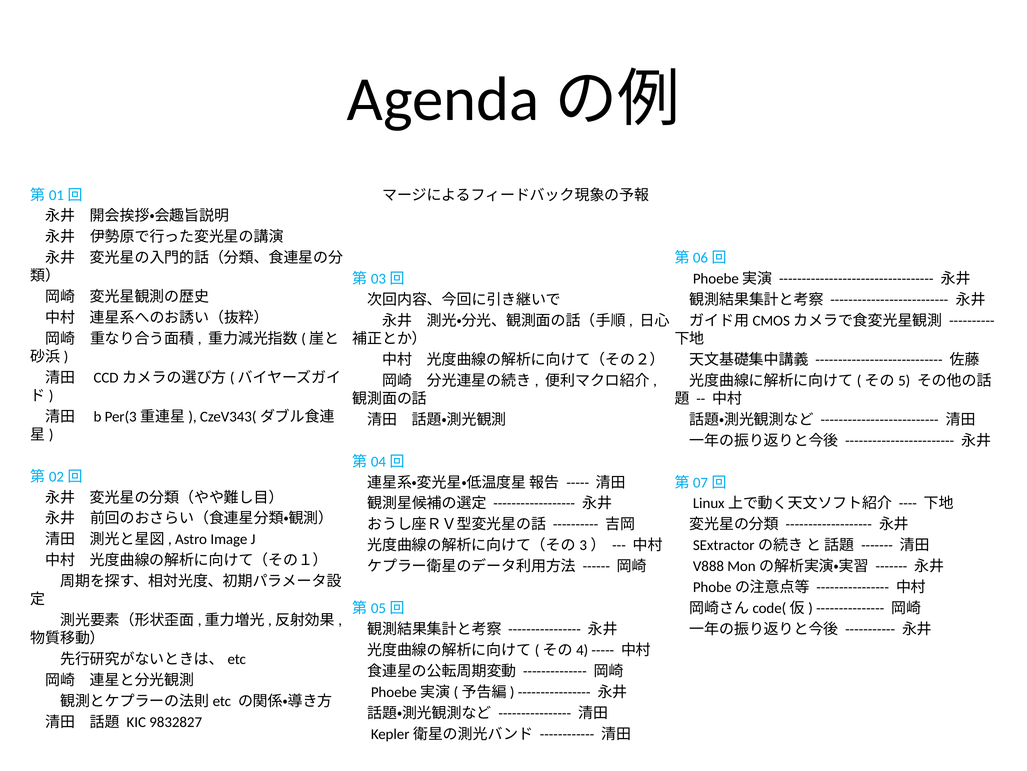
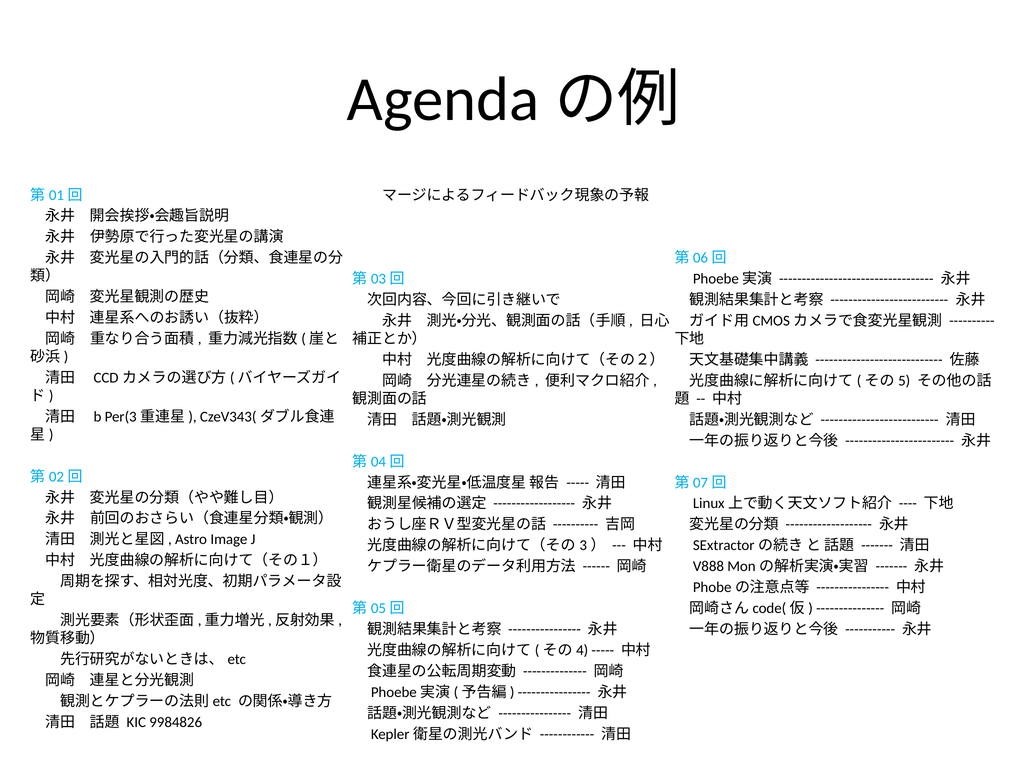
9832827: 9832827 -> 9984826
